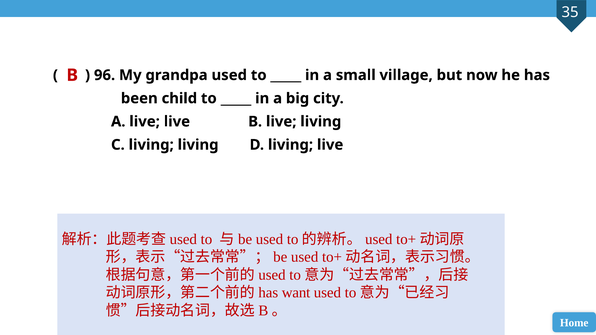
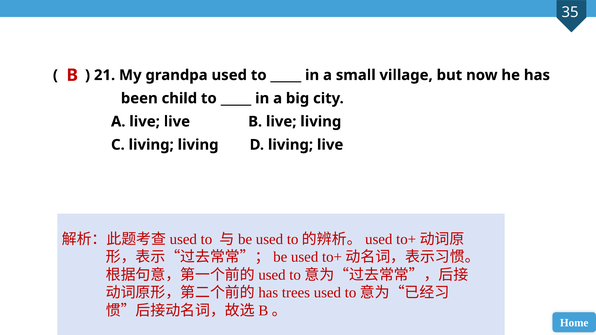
96: 96 -> 21
want: want -> trees
